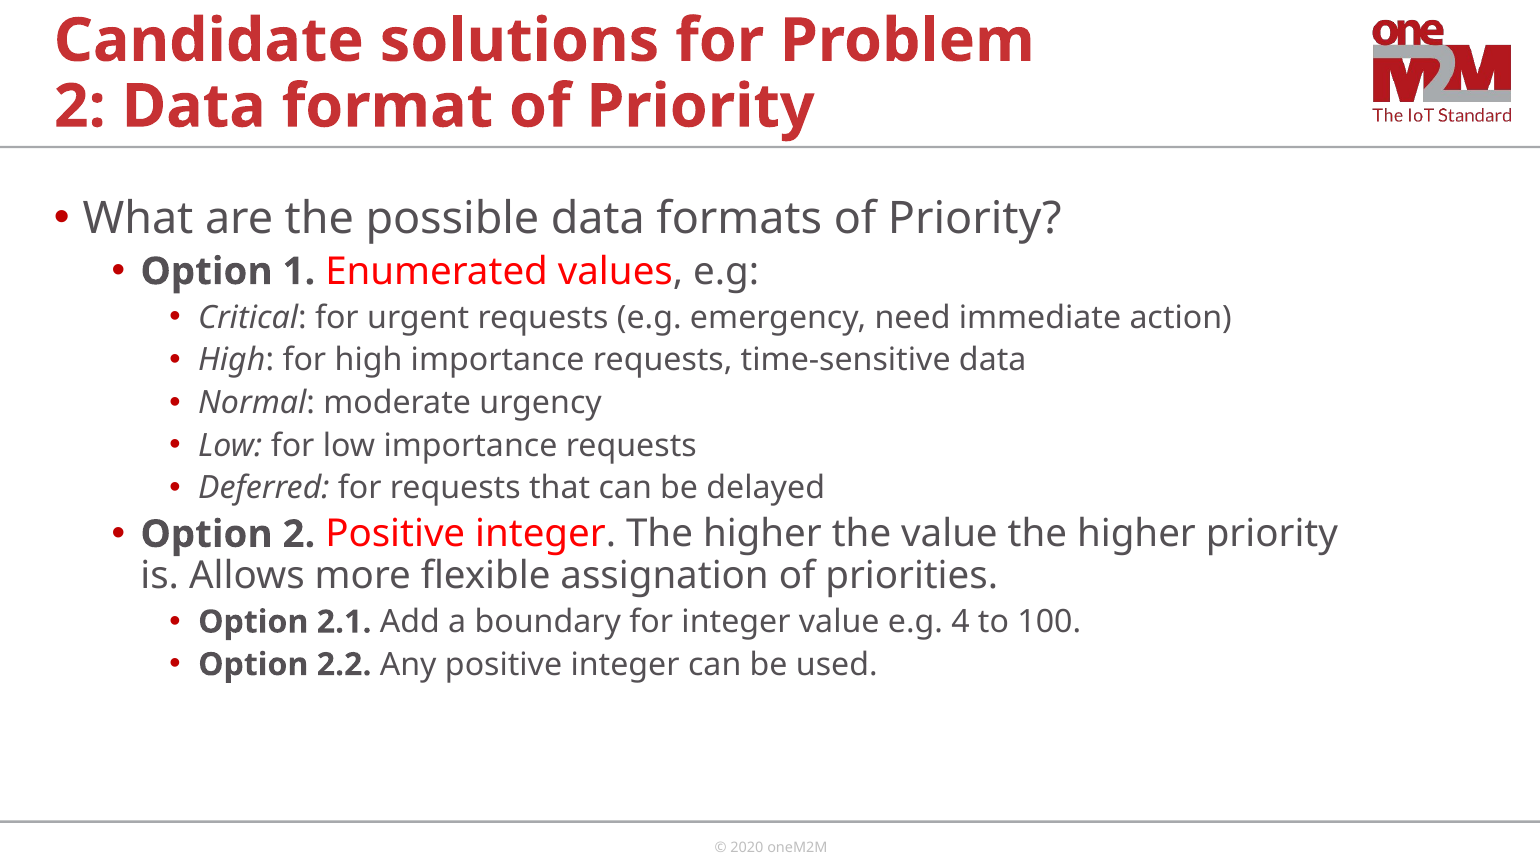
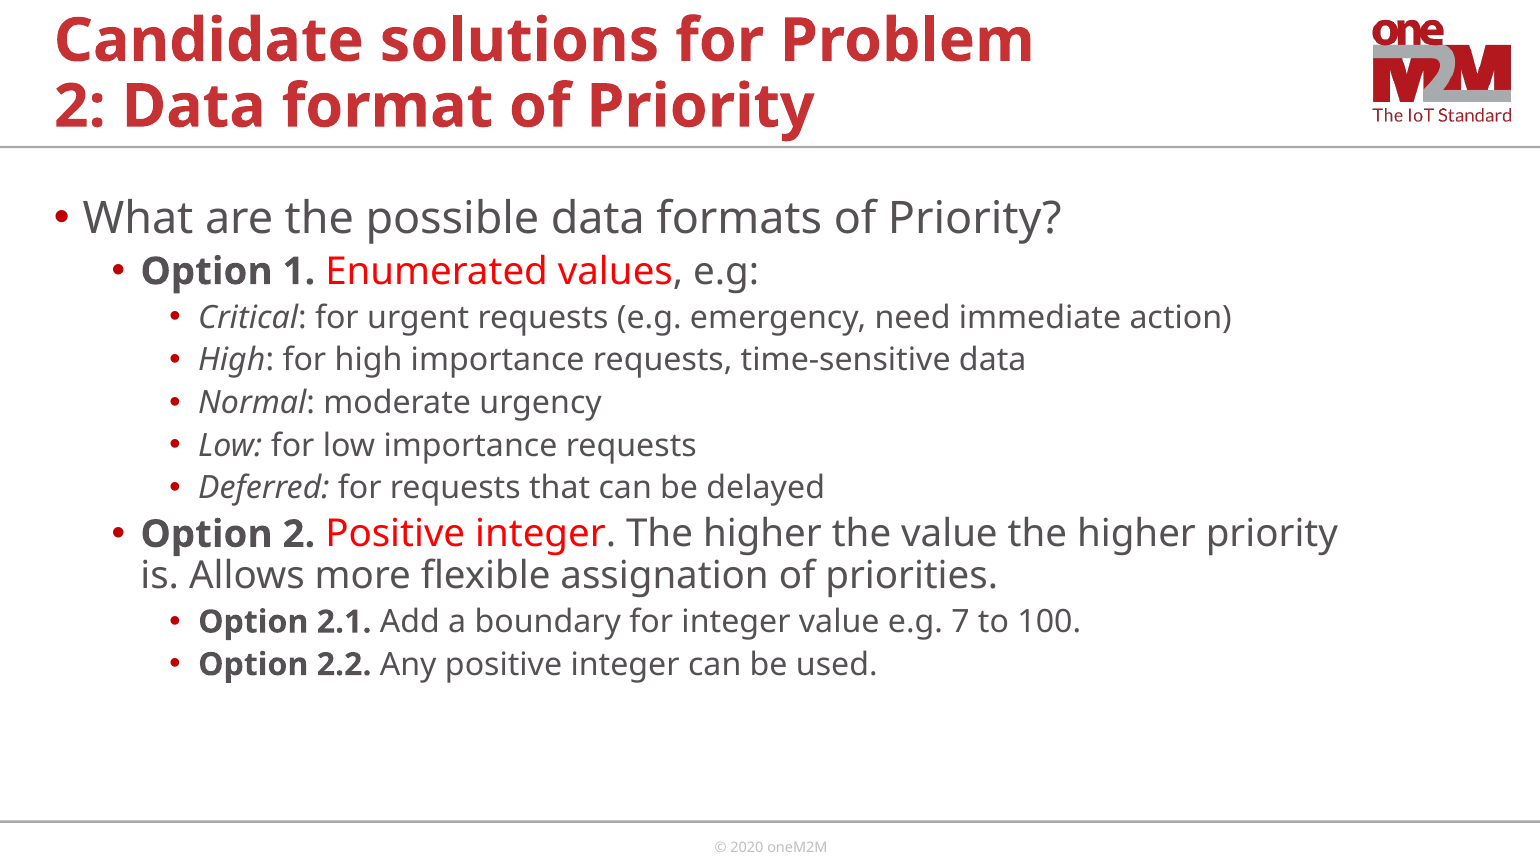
4: 4 -> 7
